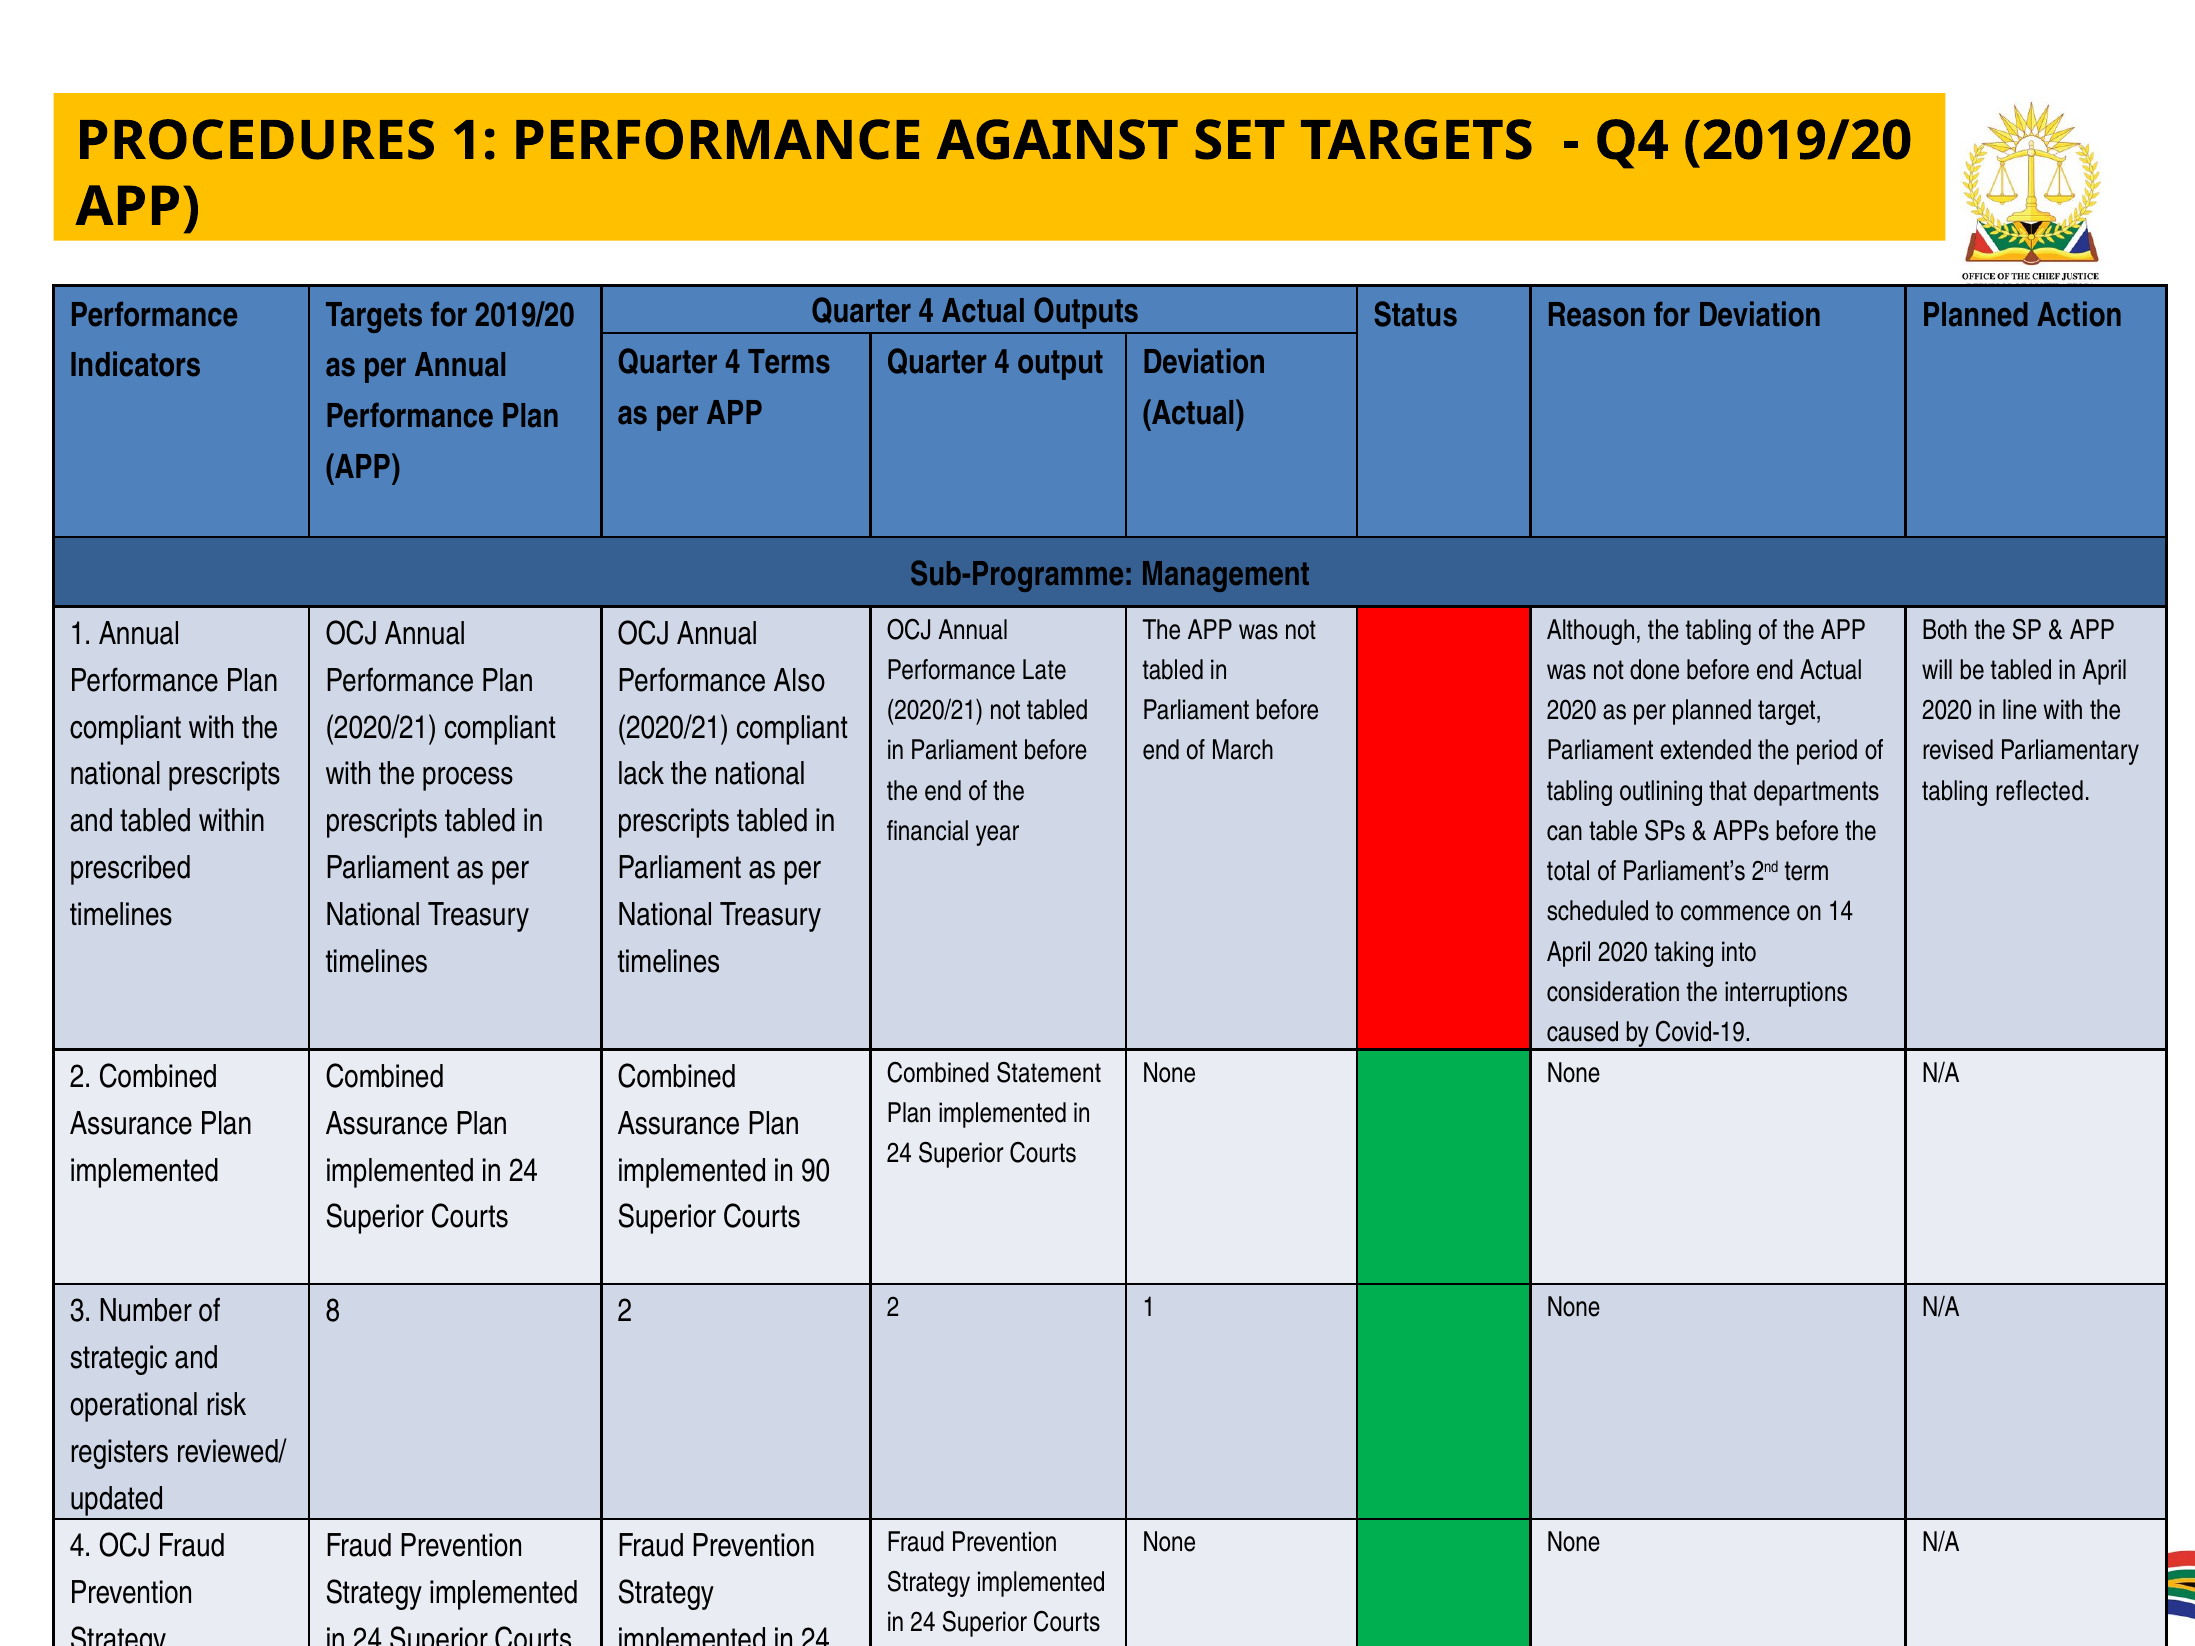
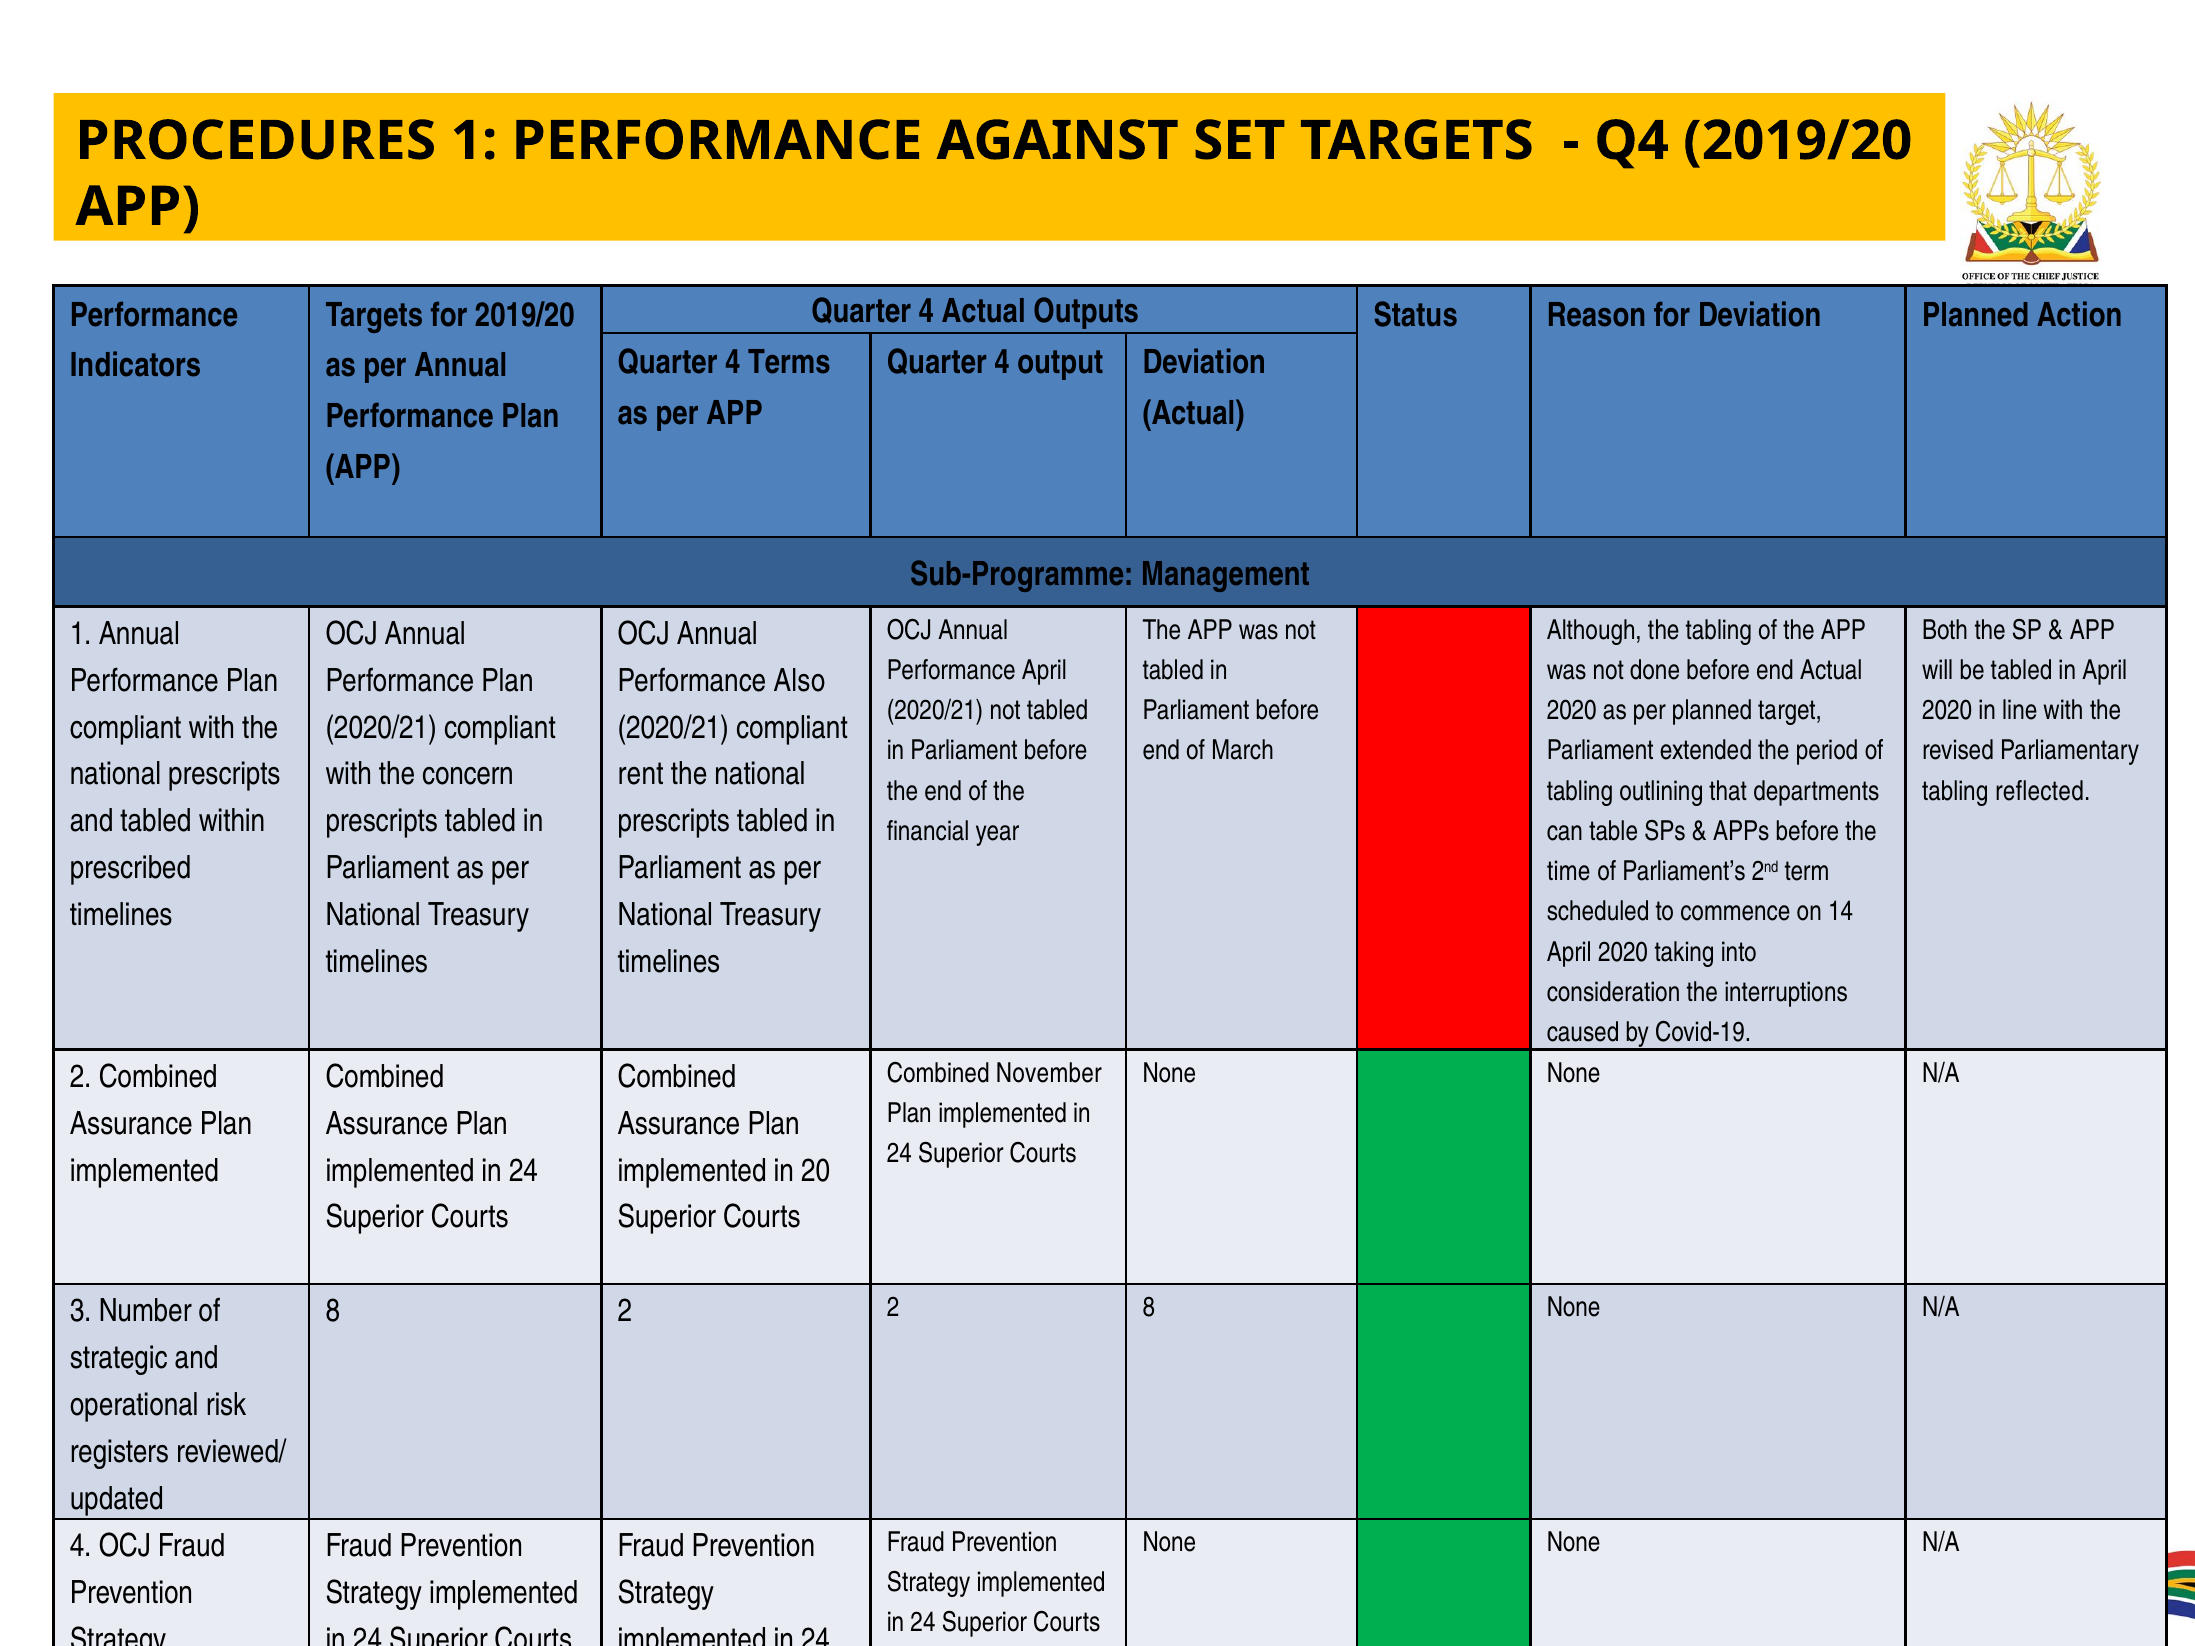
Performance Late: Late -> April
process: process -> concern
lack: lack -> rent
total: total -> time
Statement: Statement -> November
90: 90 -> 20
2 1: 1 -> 8
